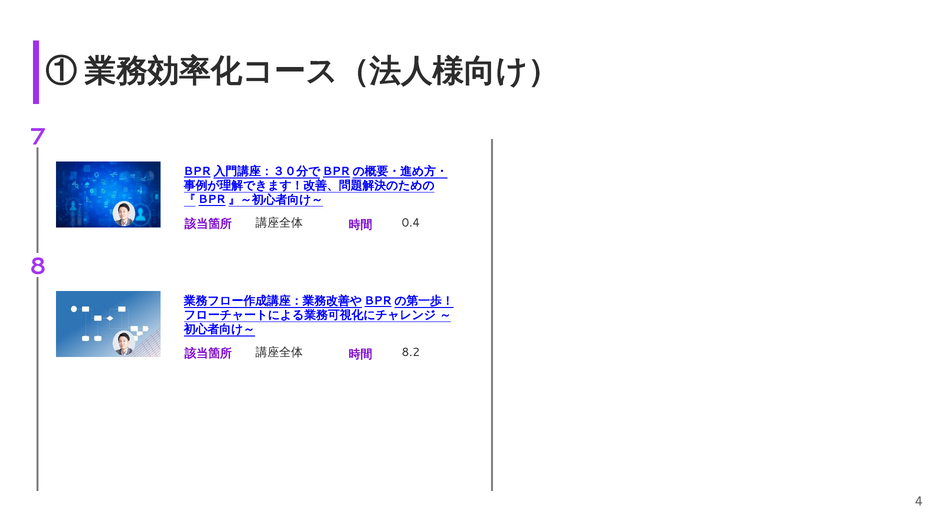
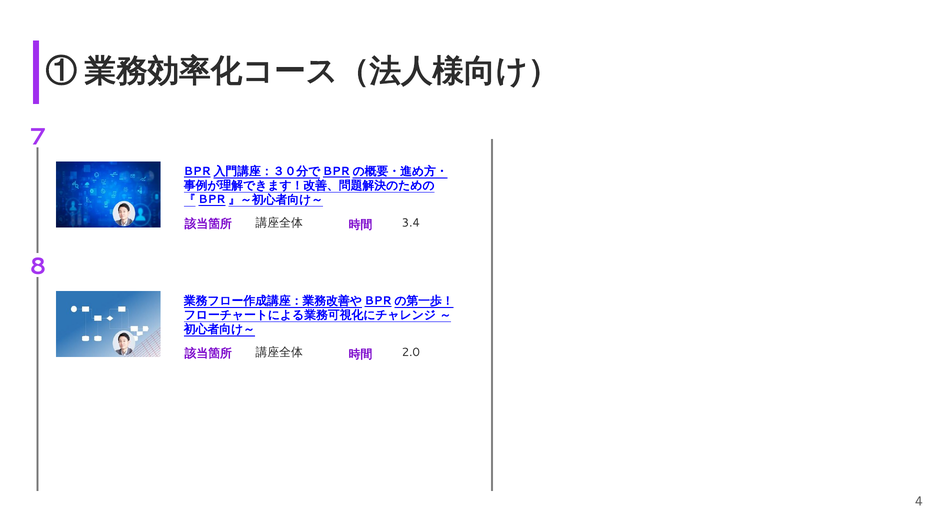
0.4: 0.4 -> 3.4
8.2: 8.2 -> 2.0
